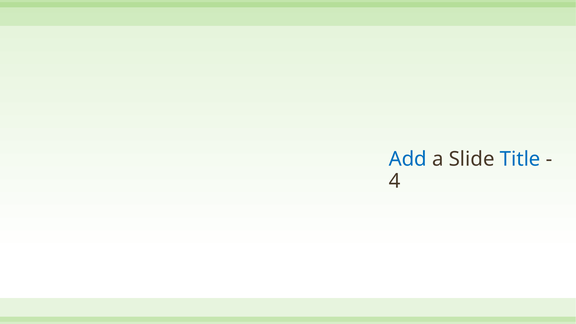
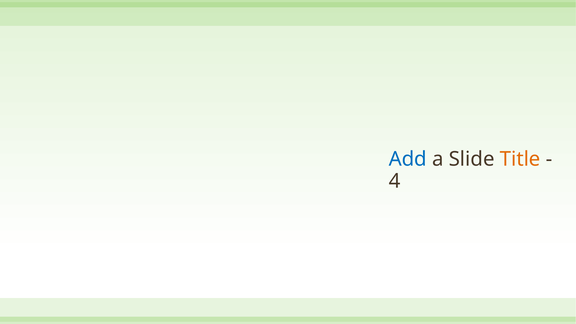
Title colour: blue -> orange
